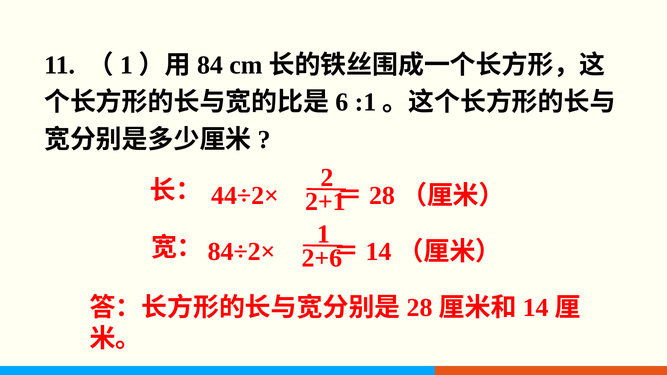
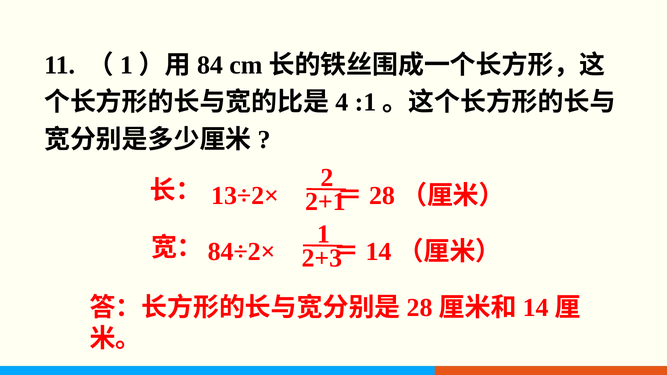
6: 6 -> 4
44÷2×: 44÷2× -> 13÷2×
2+6: 2+6 -> 2+3
